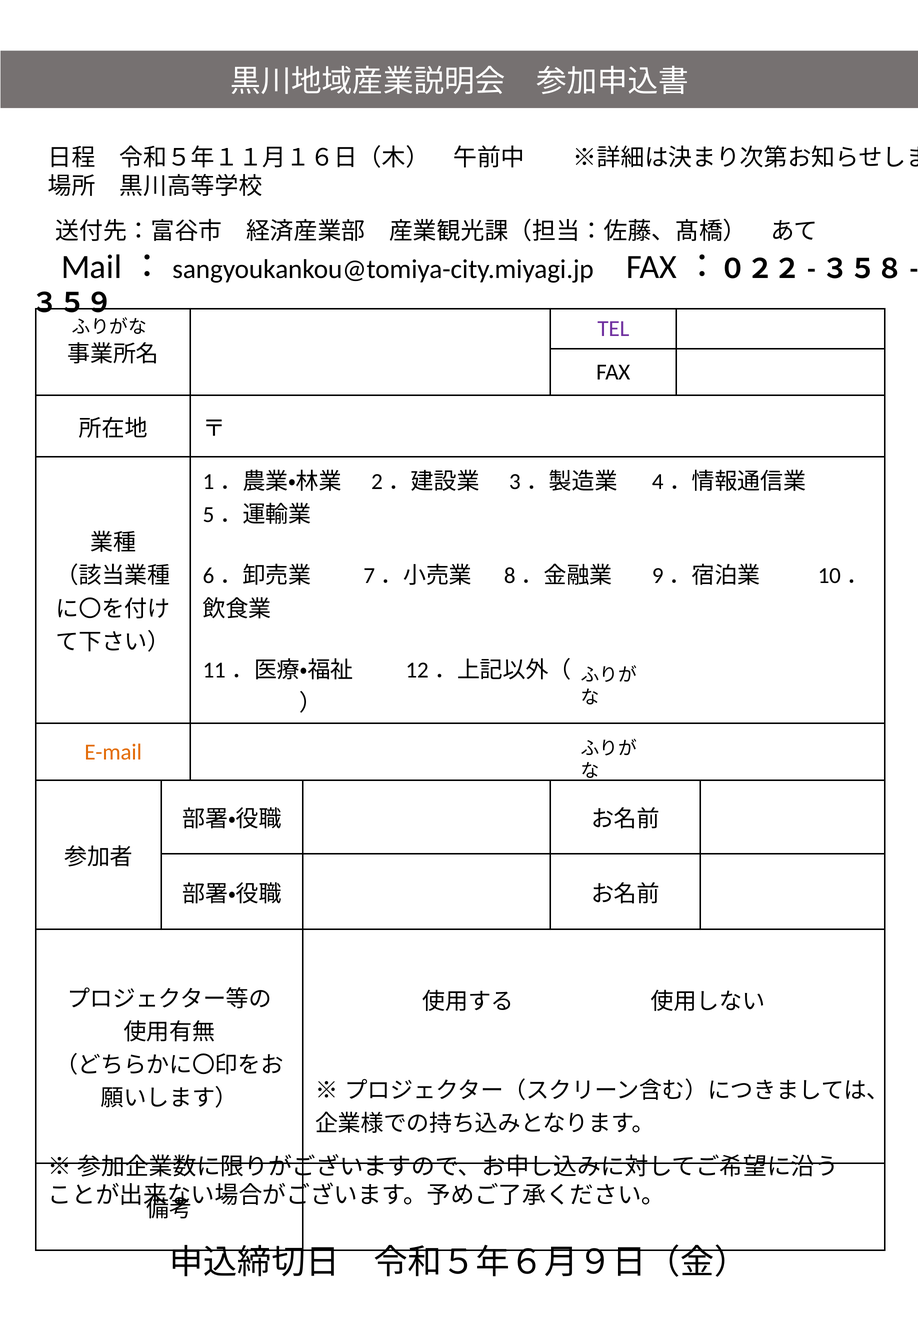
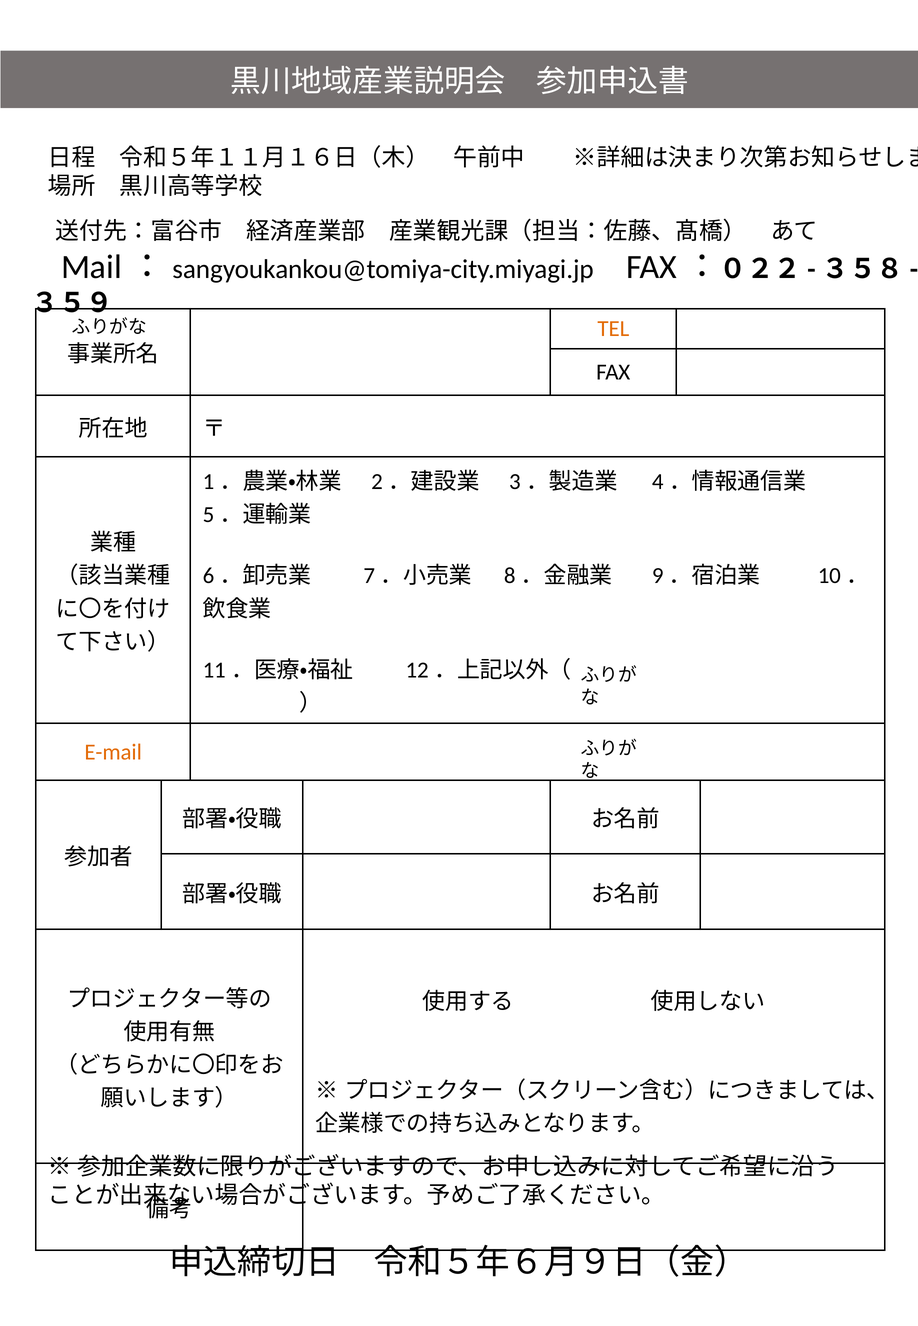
TEL colour: purple -> orange
